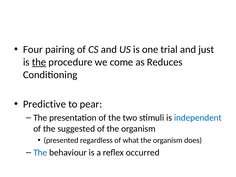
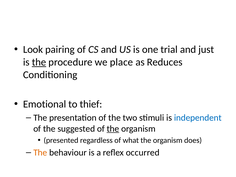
Four: Four -> Look
come: come -> place
Predictive: Predictive -> Emotional
pear: pear -> thief
the at (113, 129) underline: none -> present
The at (40, 152) colour: blue -> orange
